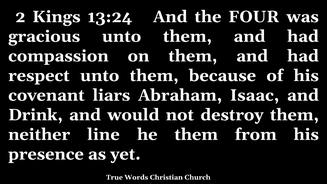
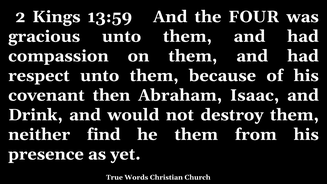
13:24: 13:24 -> 13:59
liars: liars -> then
line: line -> find
